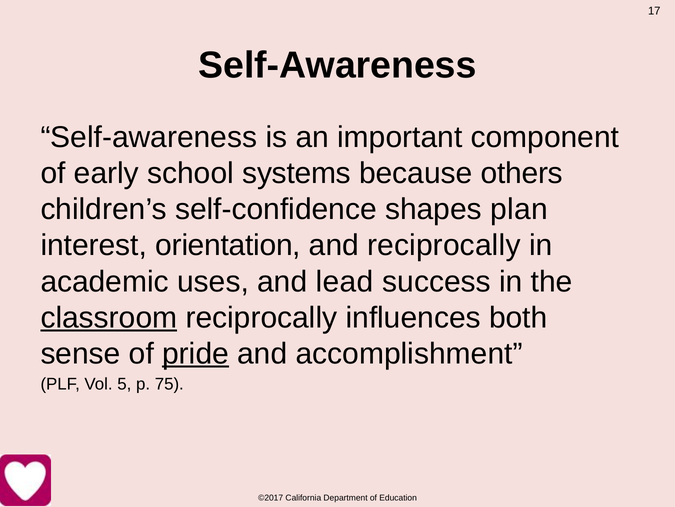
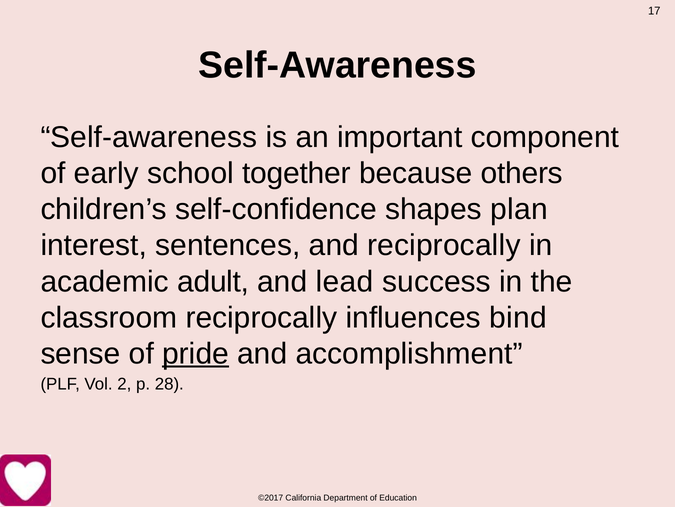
systems: systems -> together
orientation: orientation -> sentences
uses: uses -> adult
classroom underline: present -> none
both: both -> bind
5: 5 -> 2
75: 75 -> 28
